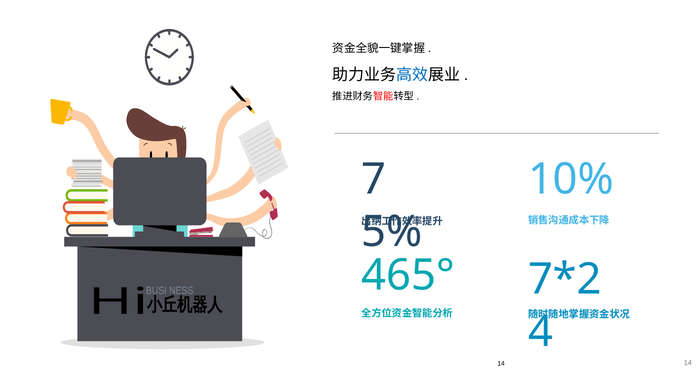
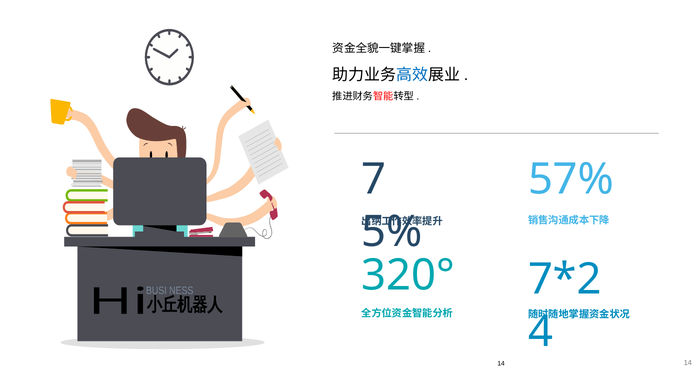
10%: 10% -> 57%
465°: 465° -> 320°
